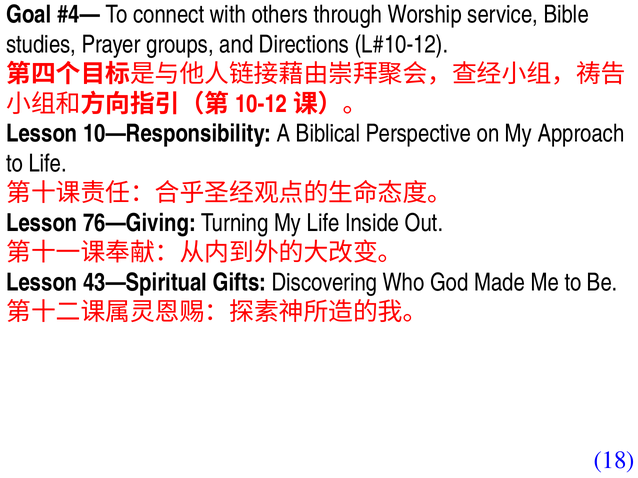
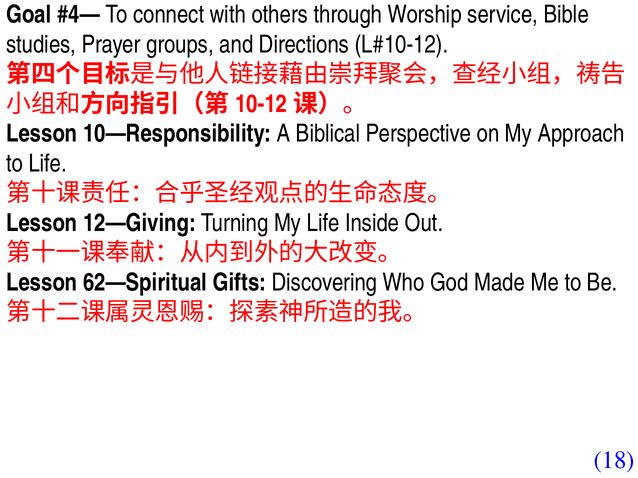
76—Giving: 76—Giving -> 12—Giving
43—Spiritual: 43—Spiritual -> 62—Spiritual
